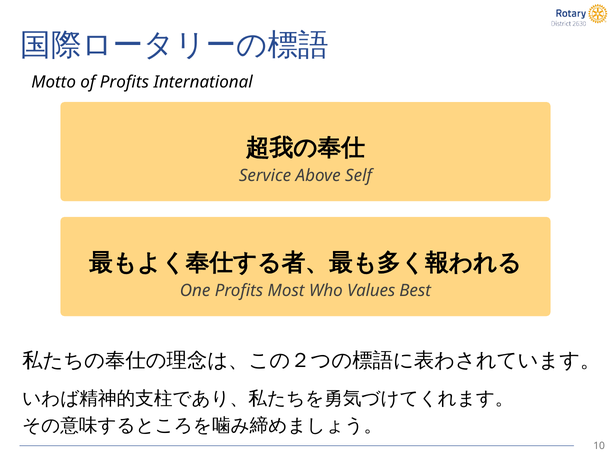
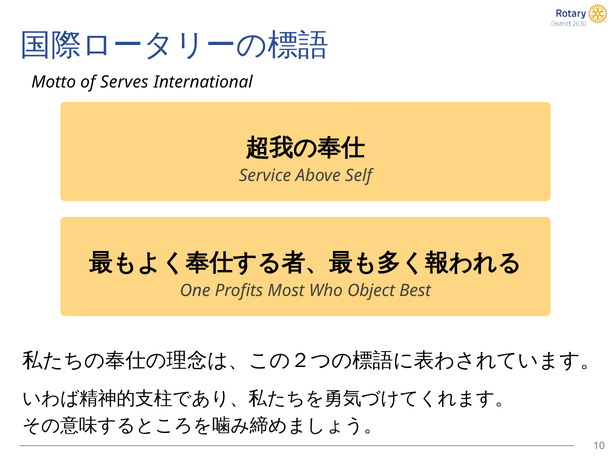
of Profits: Profits -> Serves
Values: Values -> Object
